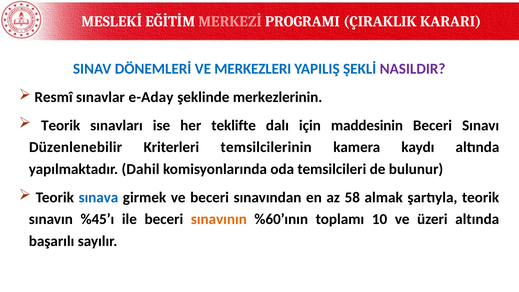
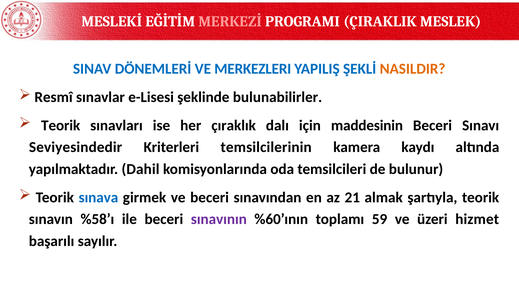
KARARI: KARARI -> MESLEK
NASILDIR colour: purple -> orange
e-Aday: e-Aday -> e-Lisesi
merkezlerinin: merkezlerinin -> bulunabilirler
teklifte: teklifte -> çıraklık
Düzenlenebilir: Düzenlenebilir -> Seviyesindedir
58: 58 -> 21
%45’ı: %45’ı -> %58’ı
sınavının colour: orange -> purple
10: 10 -> 59
üzeri altında: altında -> hizmet
